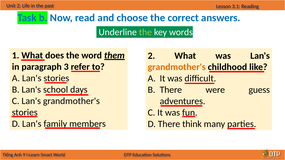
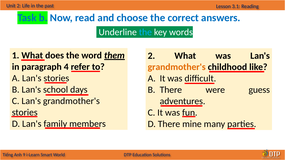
the at (145, 32) colour: light green -> light blue
3: 3 -> 4
think: think -> mine
